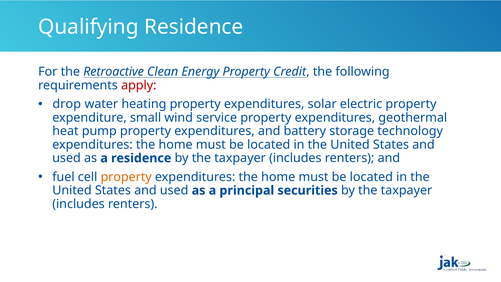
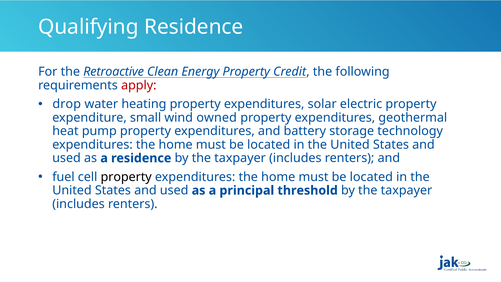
service: service -> owned
property at (126, 177) colour: orange -> black
securities: securities -> threshold
